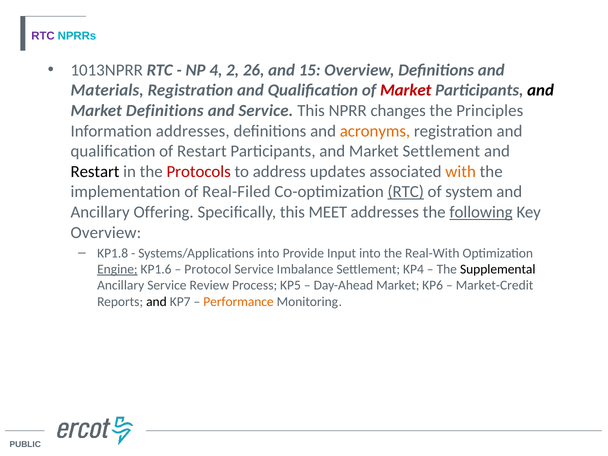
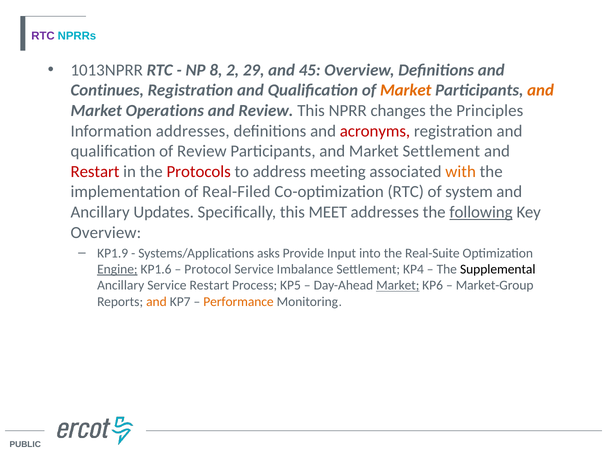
4: 4 -> 8
26: 26 -> 29
15: 15 -> 45
Materials: Materials -> Continues
Market at (406, 90) colour: red -> orange
and at (541, 90) colour: black -> orange
Market Definitions: Definitions -> Operations
and Service: Service -> Review
acronyms colour: orange -> red
of Restart: Restart -> Review
Restart at (95, 172) colour: black -> red
updates: updates -> meeting
RTC at (406, 192) underline: present -> none
Offering: Offering -> Updates
KP1.8: KP1.8 -> KP1.9
Systems/Applications into: into -> asks
Real-With: Real-With -> Real-Suite
Service Review: Review -> Restart
Market at (398, 285) underline: none -> present
Market-Credit: Market-Credit -> Market-Group
and at (156, 302) colour: black -> orange
